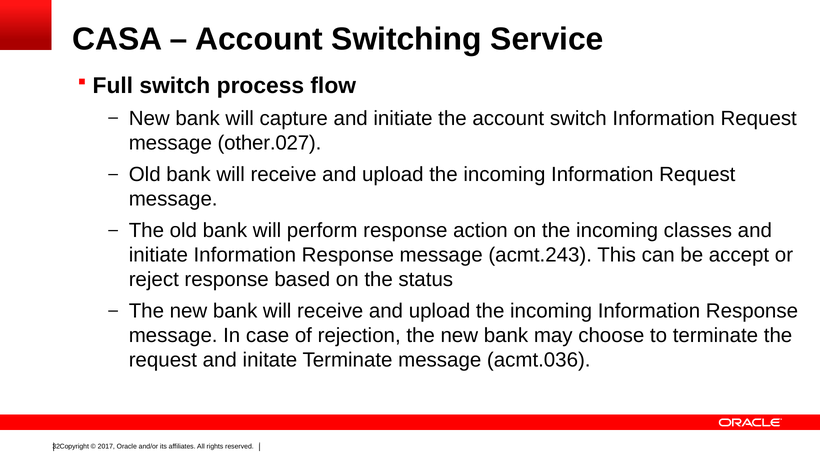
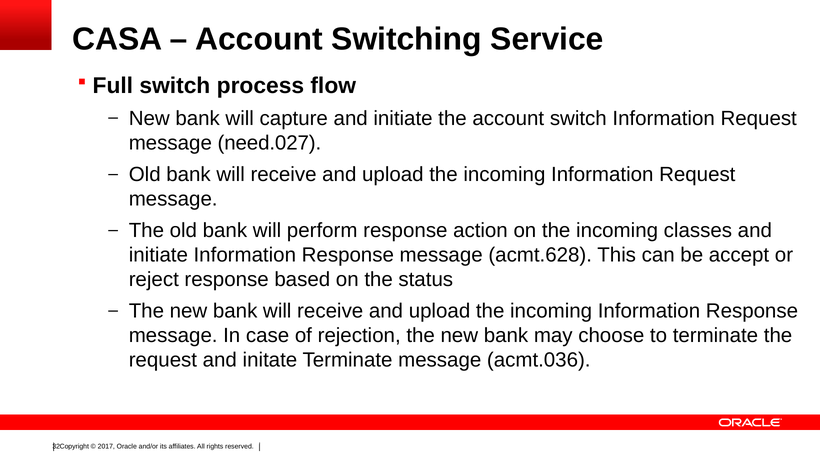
other.027: other.027 -> need.027
acmt.243: acmt.243 -> acmt.628
